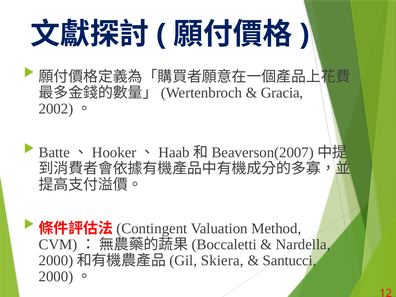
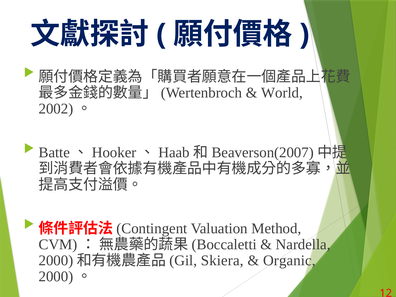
Gracia: Gracia -> World
Santucci: Santucci -> Organic
